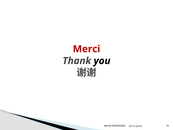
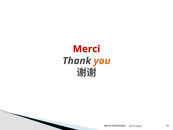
you colour: black -> orange
